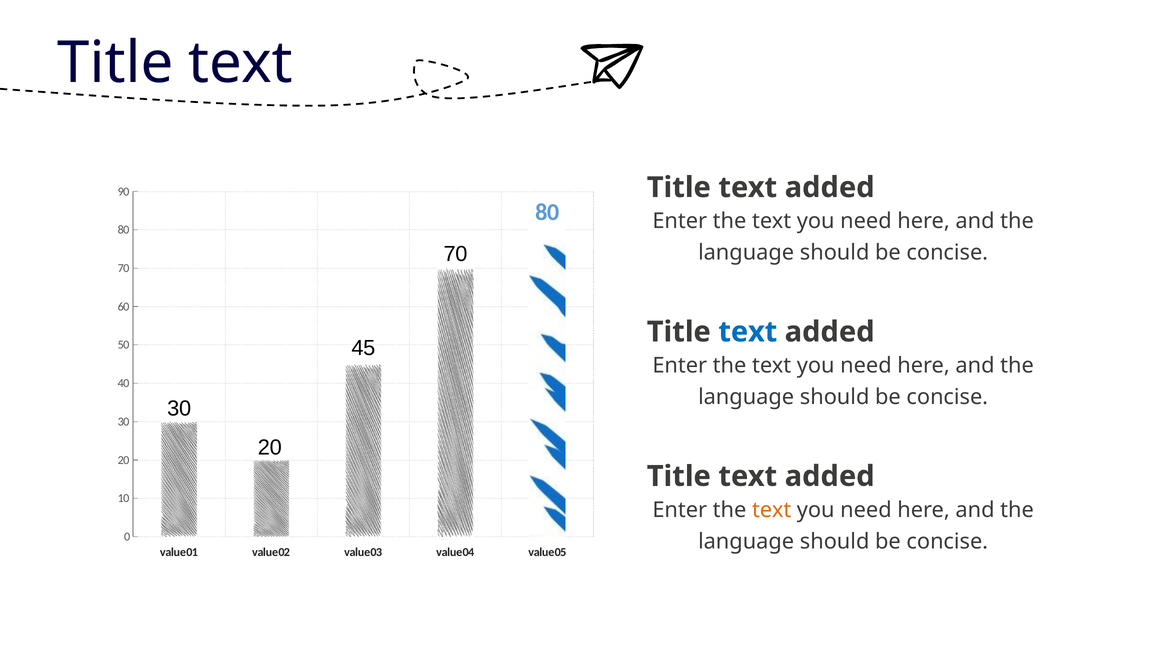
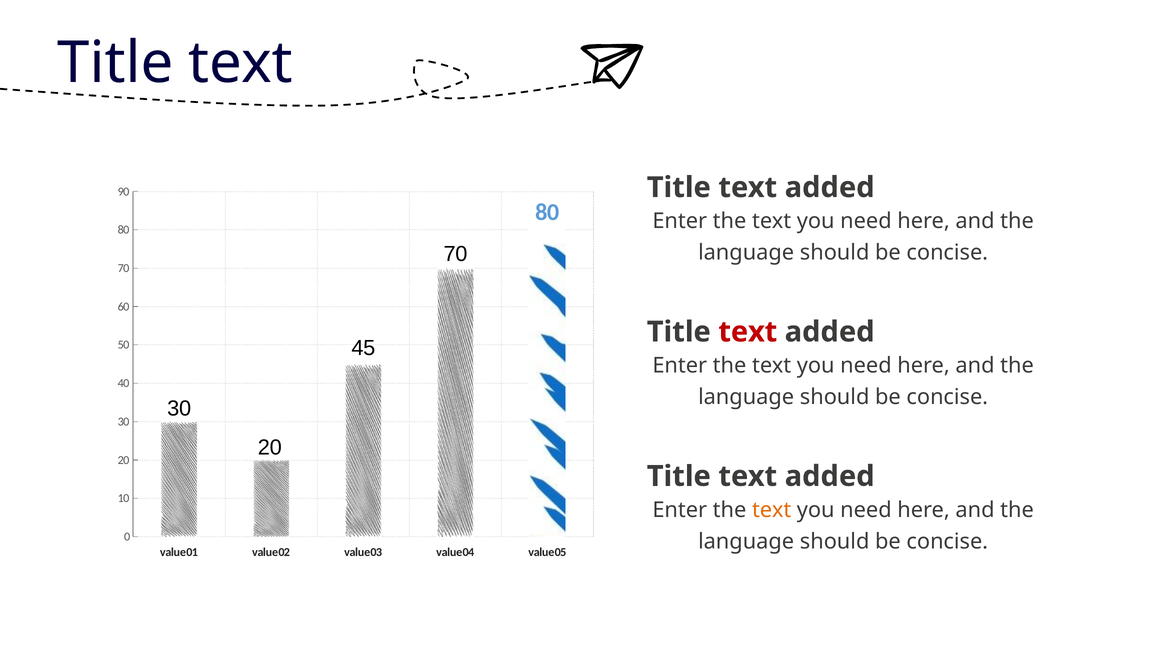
text at (748, 332) colour: blue -> red
